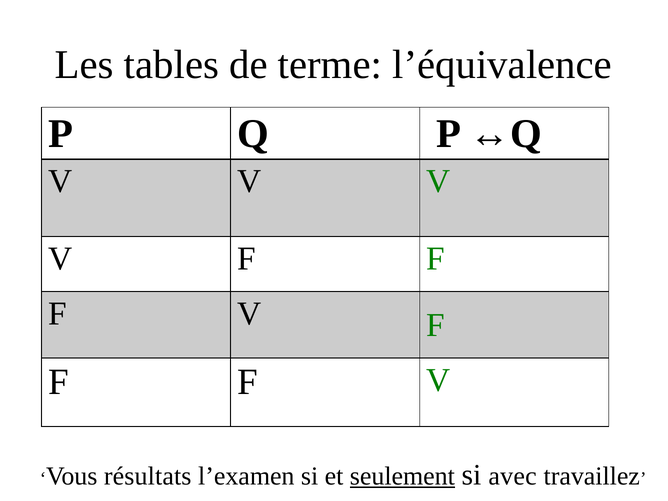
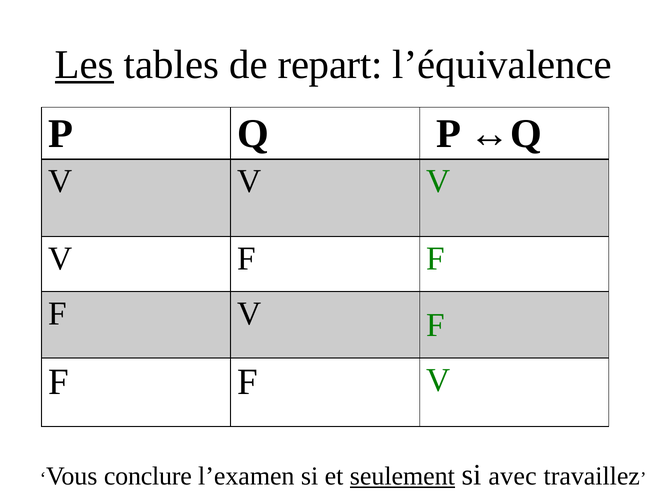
Les underline: none -> present
terme: terme -> repart
résultats: résultats -> conclure
